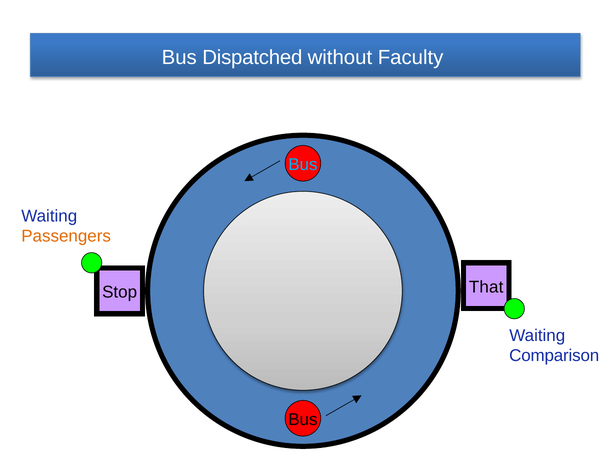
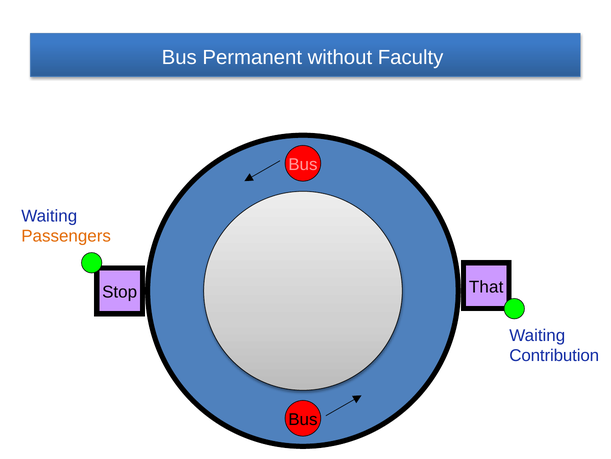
Dispatched: Dispatched -> Permanent
Bus at (303, 164) colour: light blue -> pink
Comparison: Comparison -> Contribution
